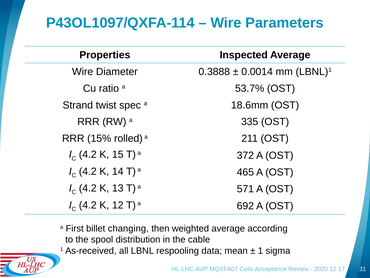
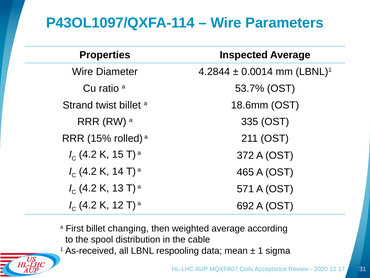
0.3888: 0.3888 -> 4.2844
twist spec: spec -> billet
